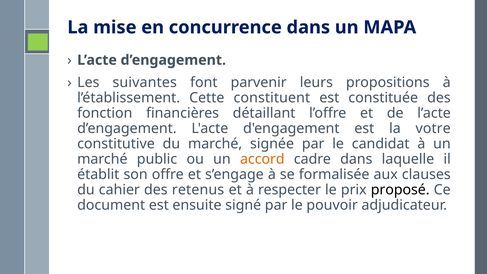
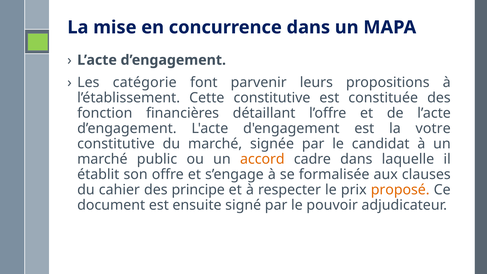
suivantes: suivantes -> catégorie
Cette constituent: constituent -> constitutive
retenus: retenus -> principe
proposé colour: black -> orange
